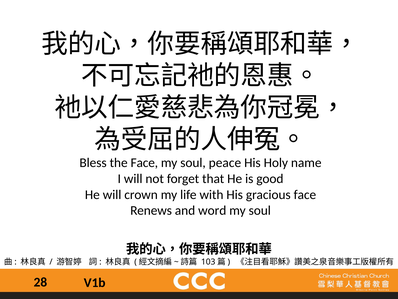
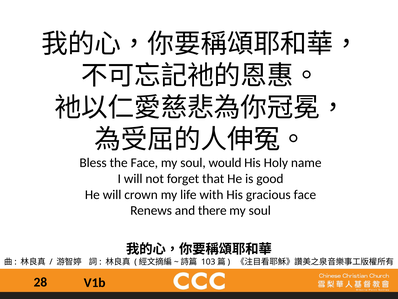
peace: peace -> would
word: word -> there
